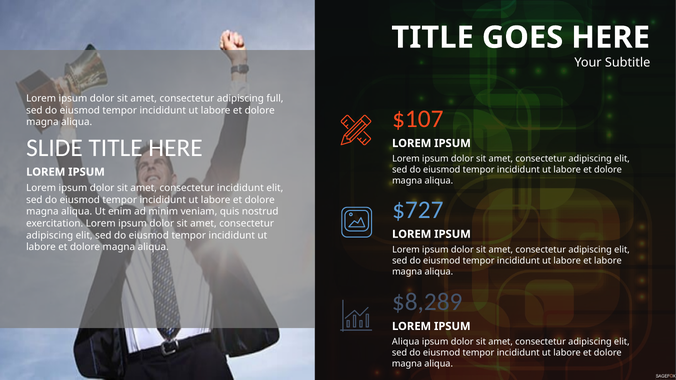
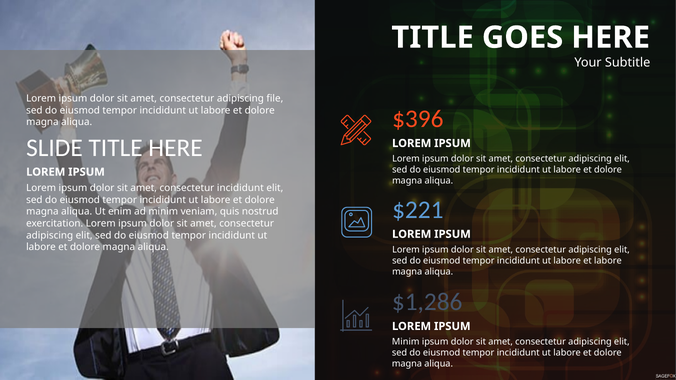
full: full -> file
$107: $107 -> $396
$727: $727 -> $221
$8,289: $8,289 -> $1,286
Aliqua at (406, 342): Aliqua -> Minim
